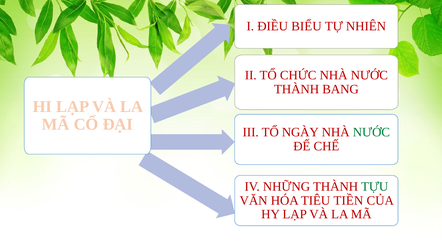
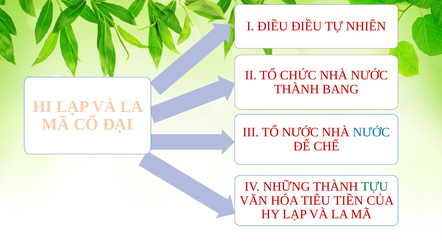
ĐIỀU BIỂU: BIỂU -> ĐIỀU
TỔ NGÀY: NGÀY -> NƯỚC
NƯỚC at (371, 133) colour: green -> blue
